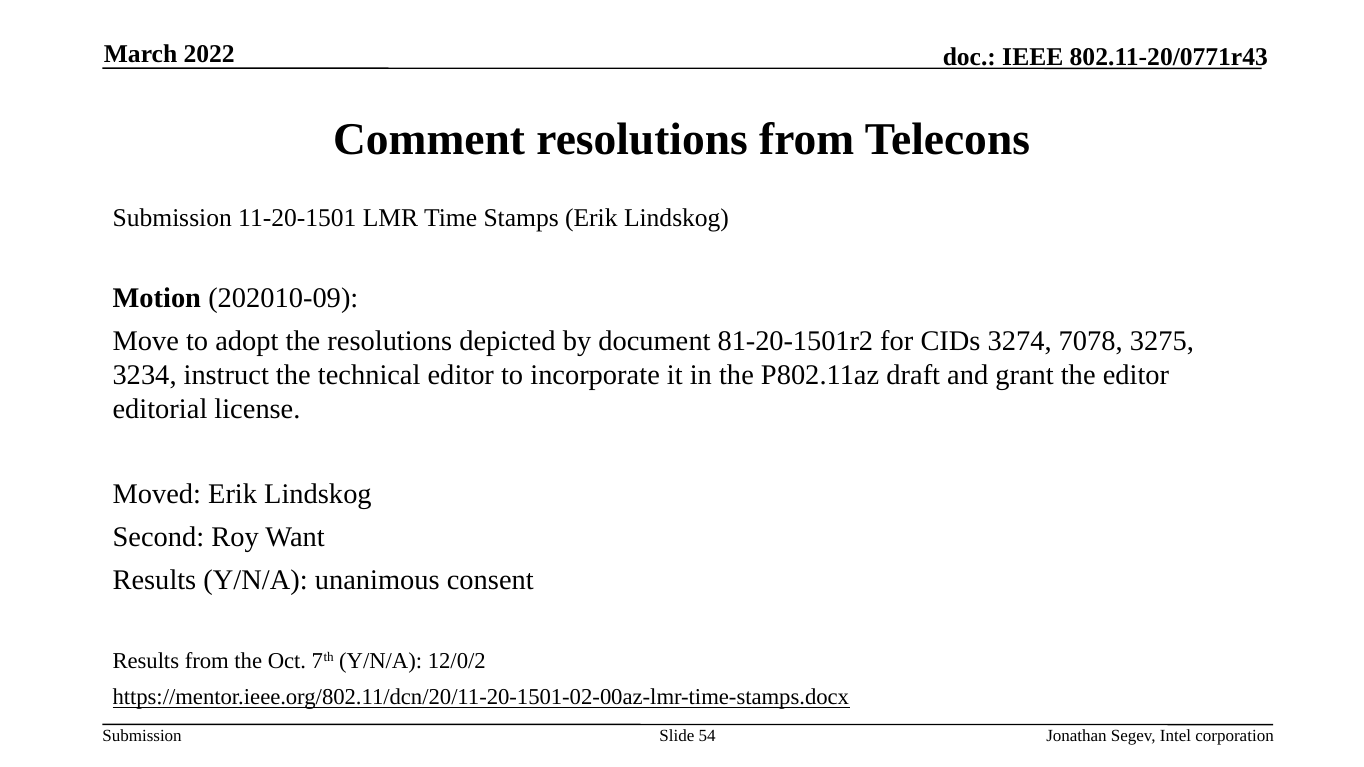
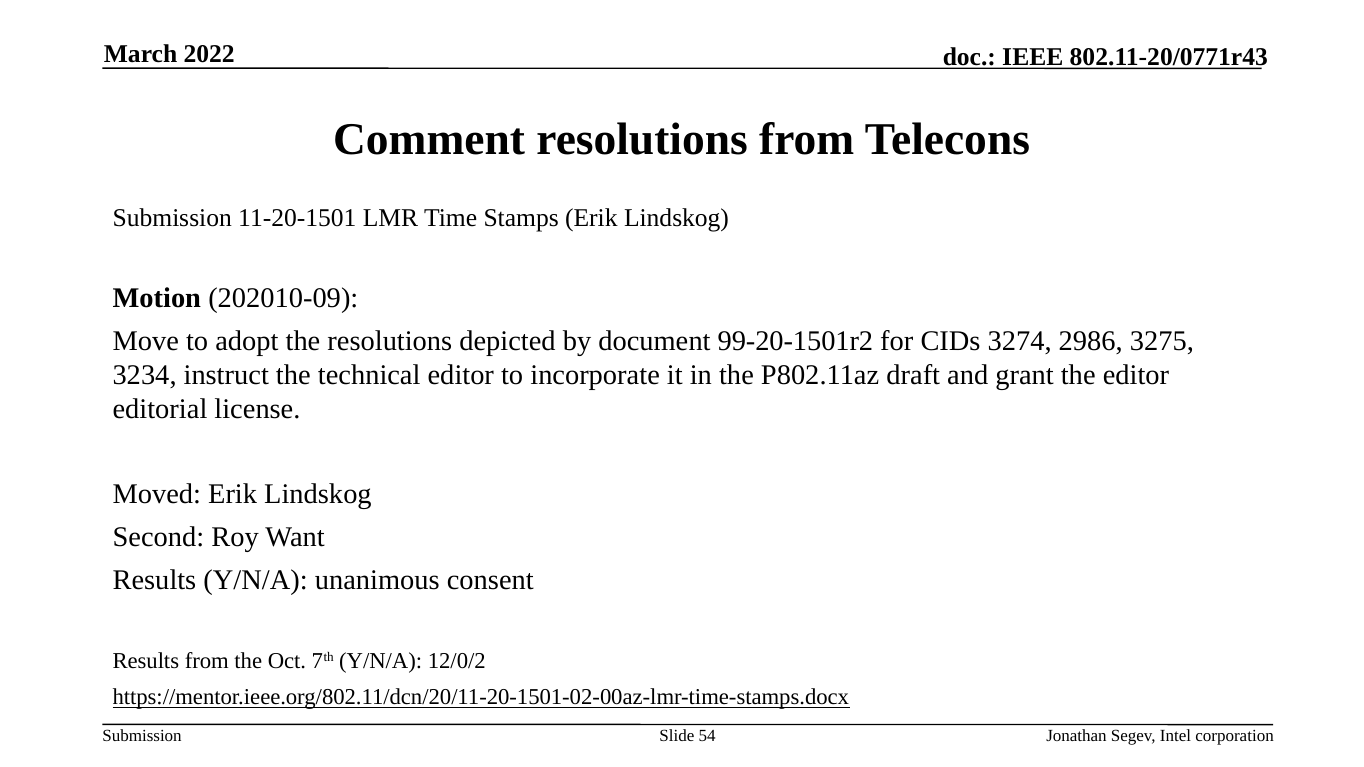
81-20-1501r2: 81-20-1501r2 -> 99-20-1501r2
7078: 7078 -> 2986
